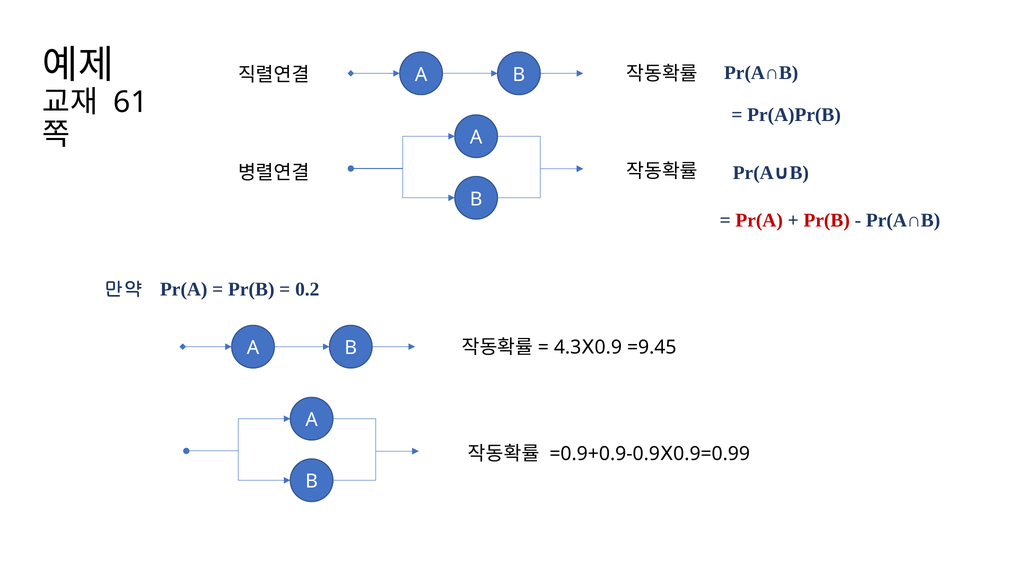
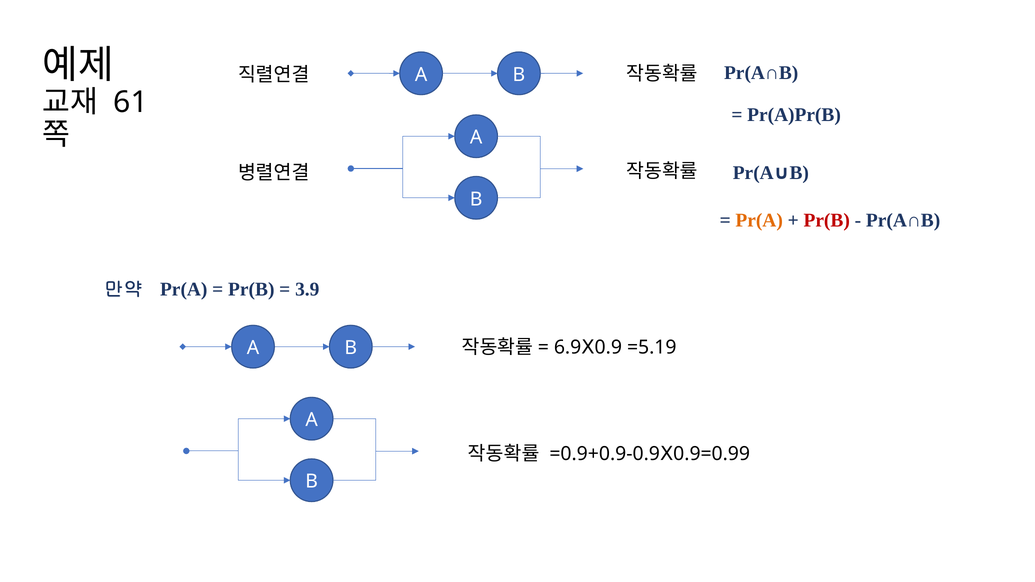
Pr(A at (759, 220) colour: red -> orange
0.2: 0.2 -> 3.9
4.3: 4.3 -> 6.9
=9.45: =9.45 -> =5.19
